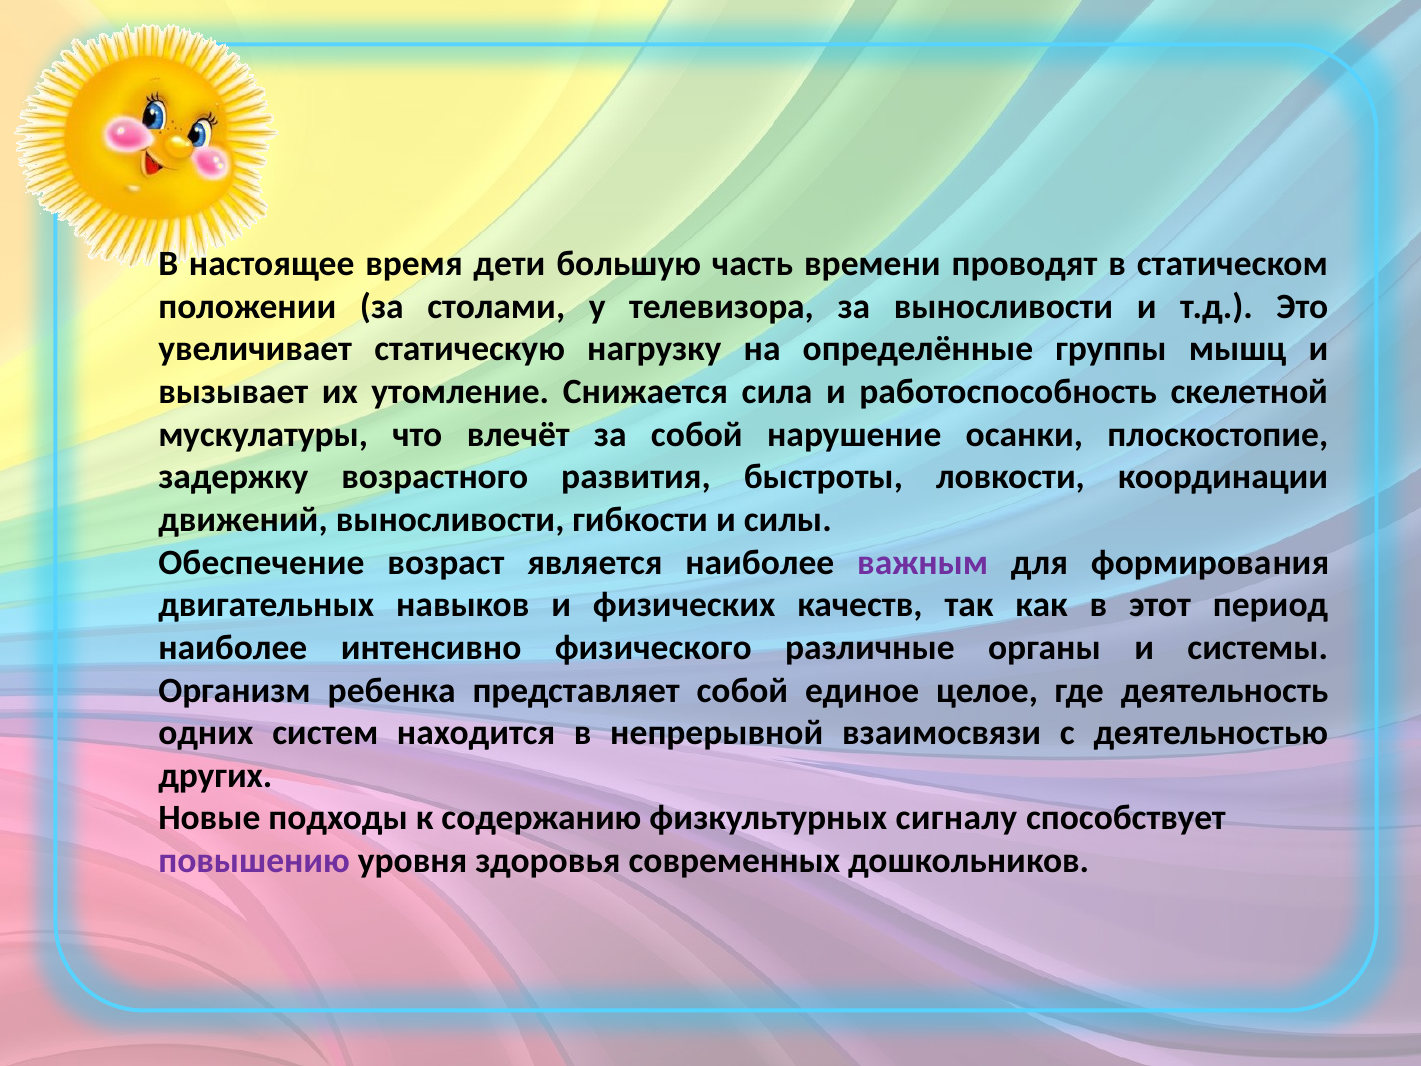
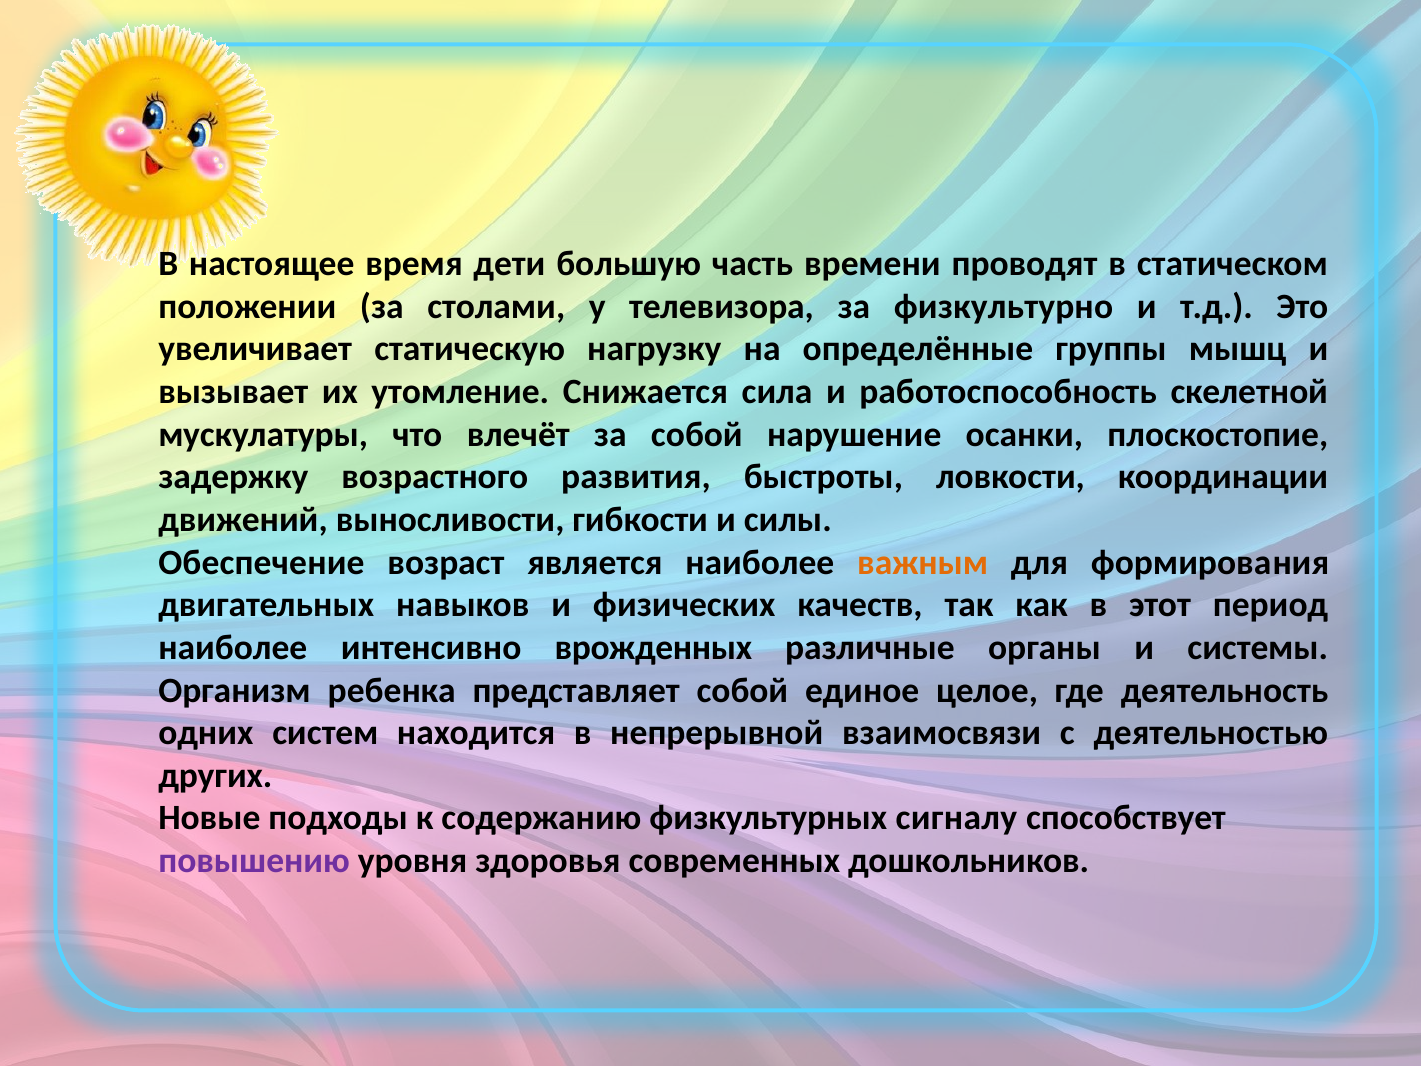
за выносливости: выносливости -> физкультурно
важным colour: purple -> orange
физического: физического -> врожденных
